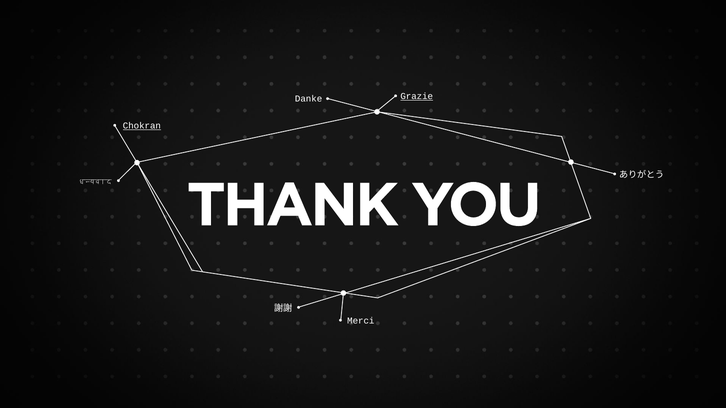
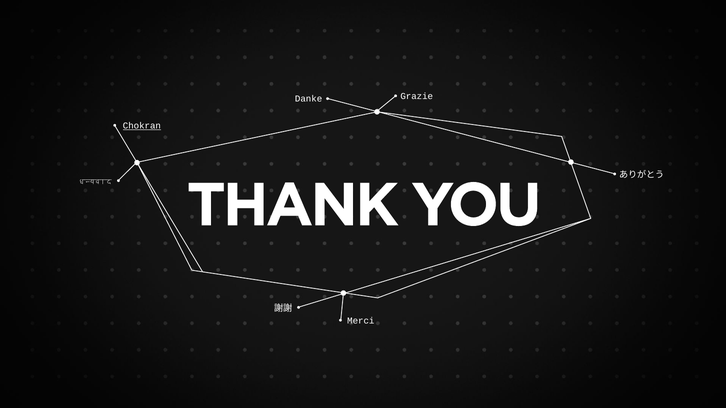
Grazie underline: present -> none
